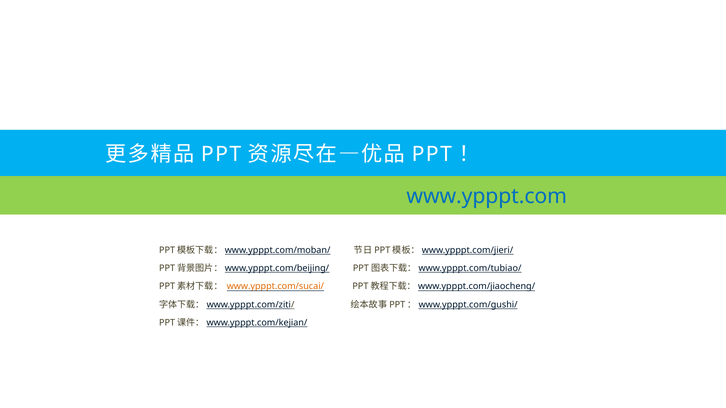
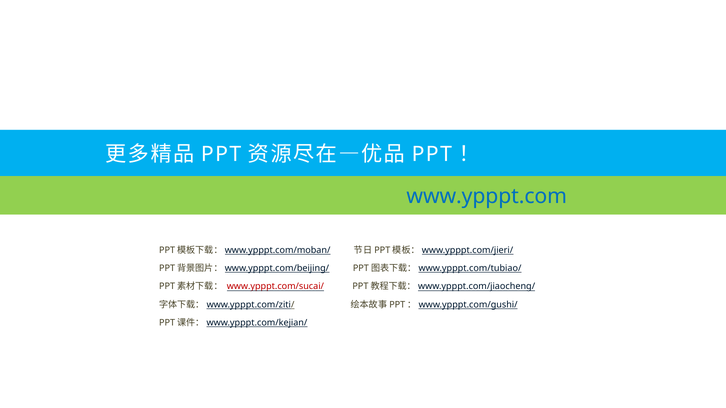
www.ypppt.com/sucai/ colour: orange -> red
